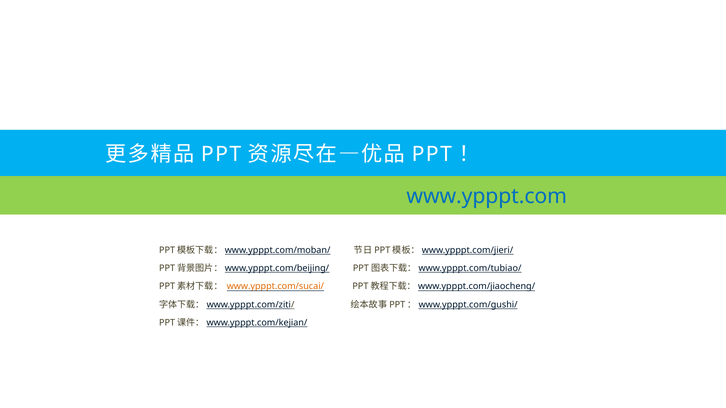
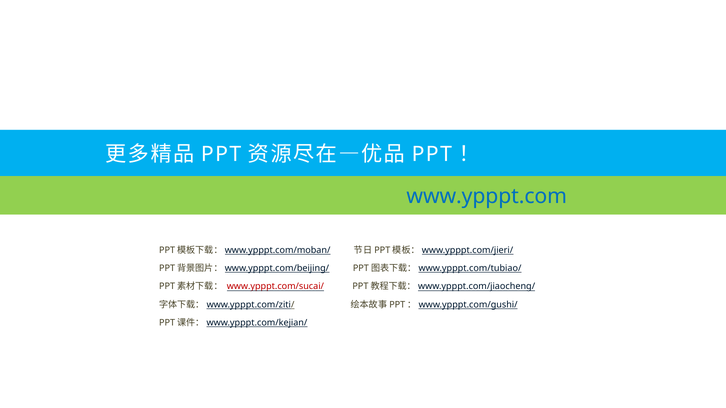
www.ypppt.com/sucai/ colour: orange -> red
